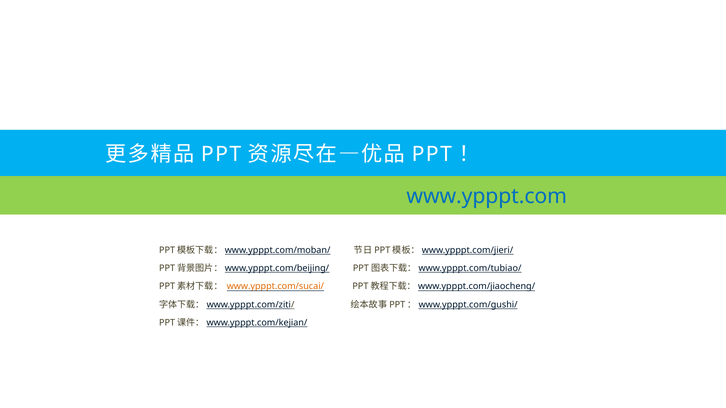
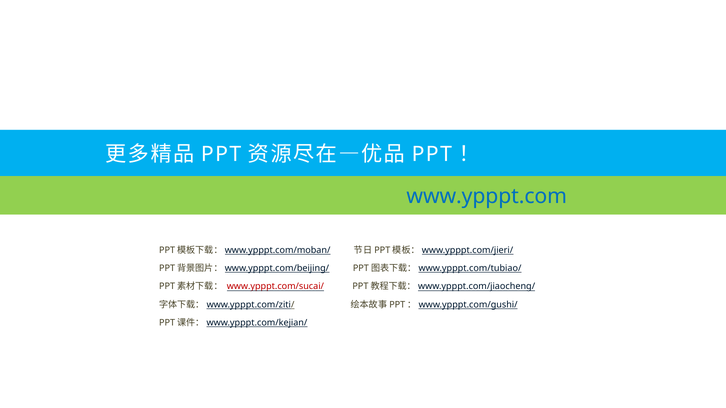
www.ypppt.com/sucai/ colour: orange -> red
